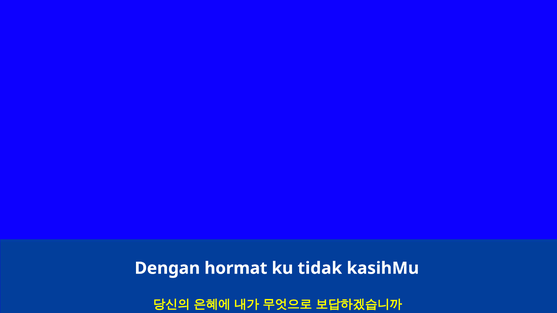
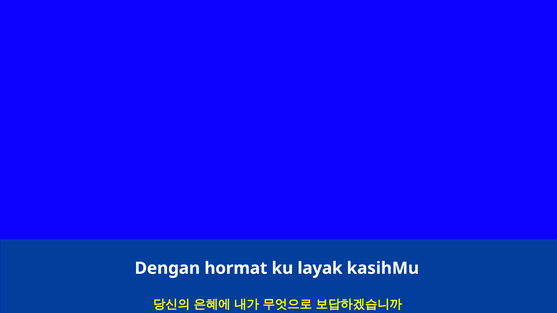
tidak: tidak -> layak
